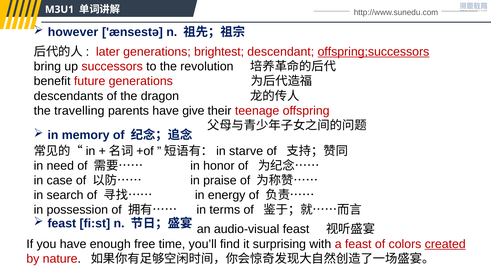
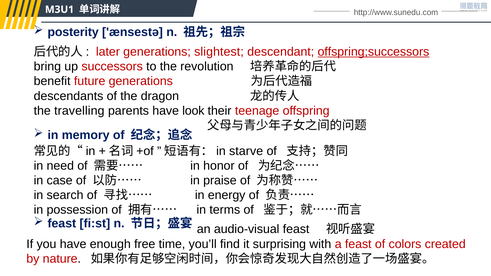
however: however -> posterity
brightest: brightest -> slightest
give: give -> look
created underline: present -> none
